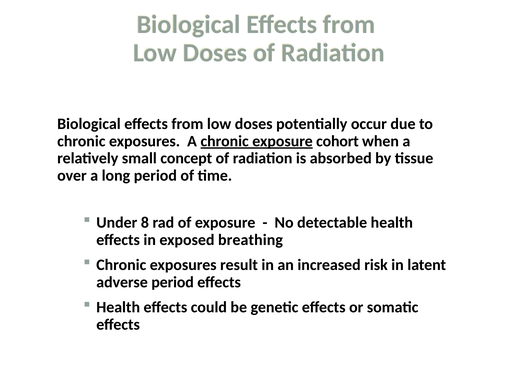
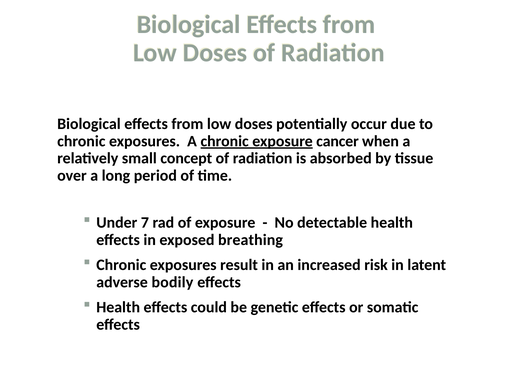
cohort: cohort -> cancer
8: 8 -> 7
adverse period: period -> bodily
